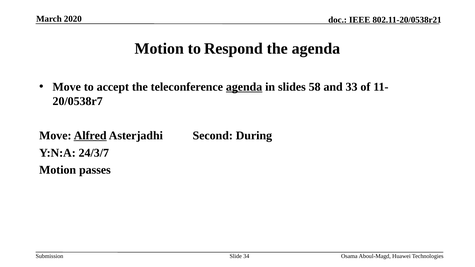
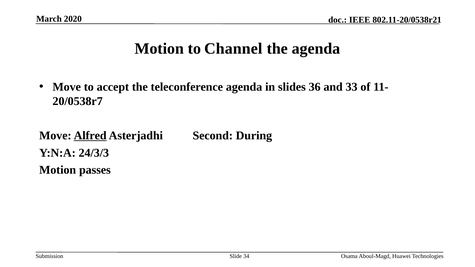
Respond: Respond -> Channel
agenda at (244, 87) underline: present -> none
58: 58 -> 36
24/3/7: 24/3/7 -> 24/3/3
